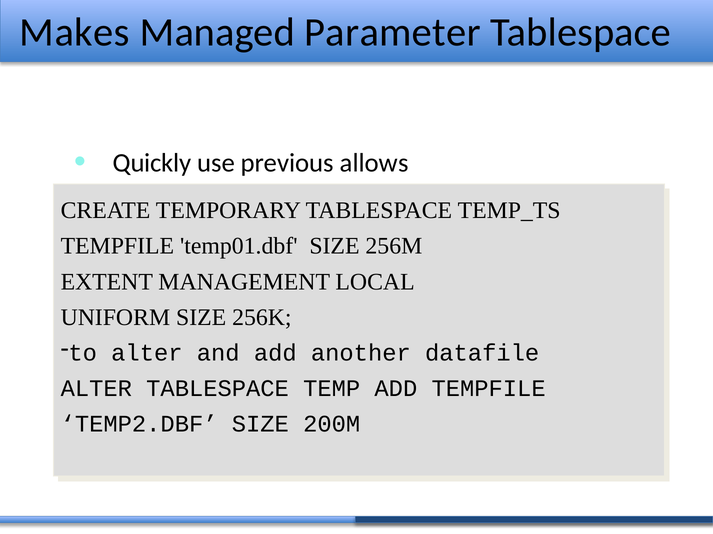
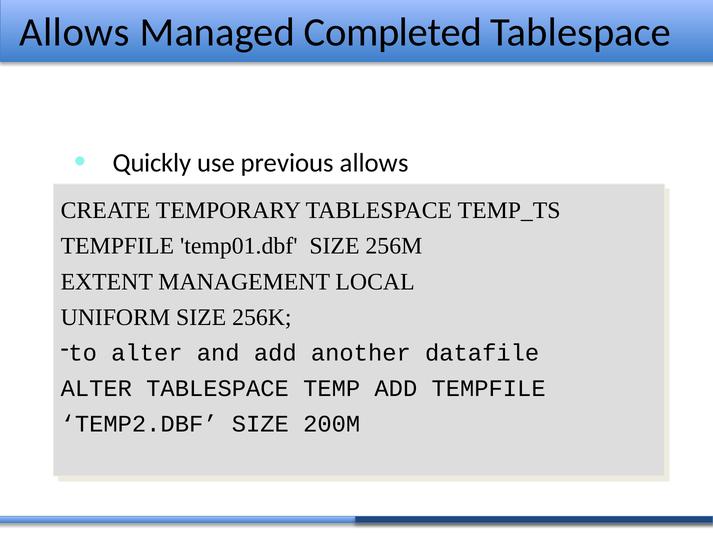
Makes at (75, 33): Makes -> Allows
Parameter: Parameter -> Completed
